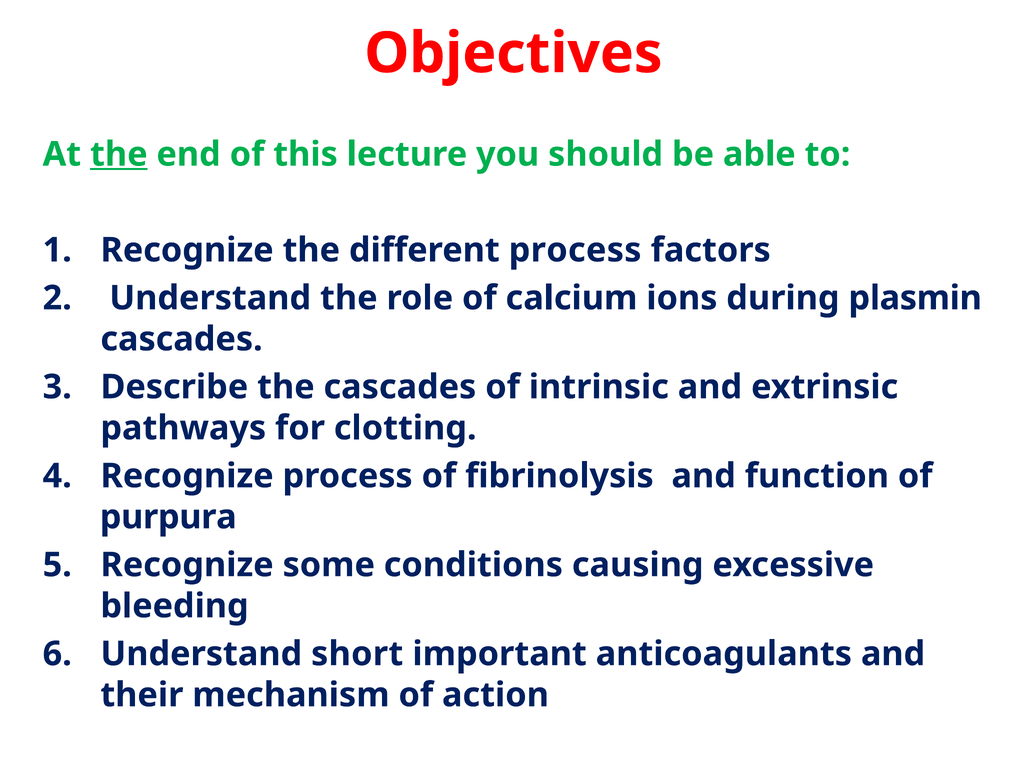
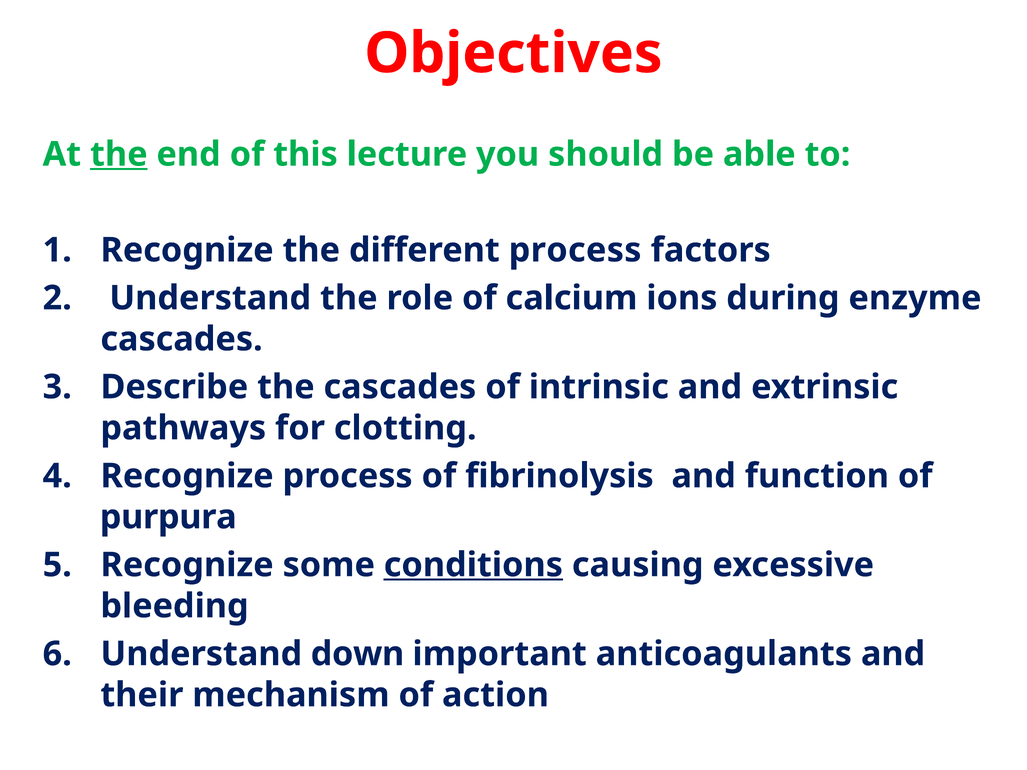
plasmin: plasmin -> enzyme
conditions underline: none -> present
short: short -> down
